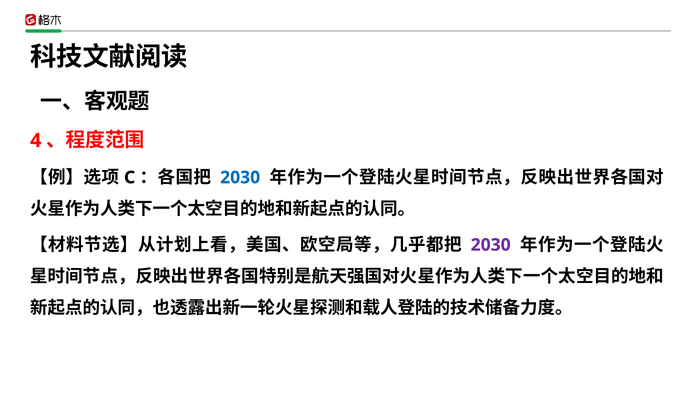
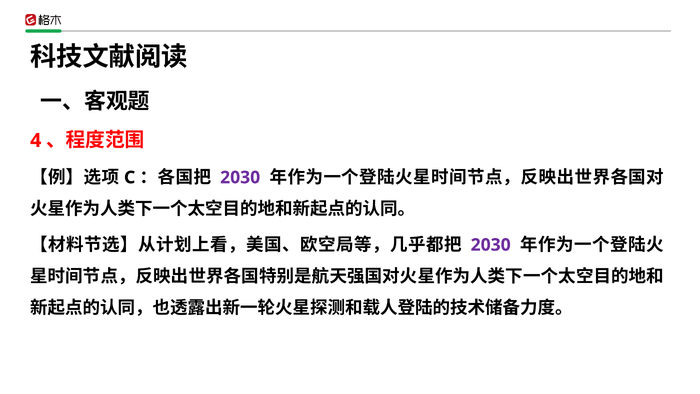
2030 at (240, 177) colour: blue -> purple
